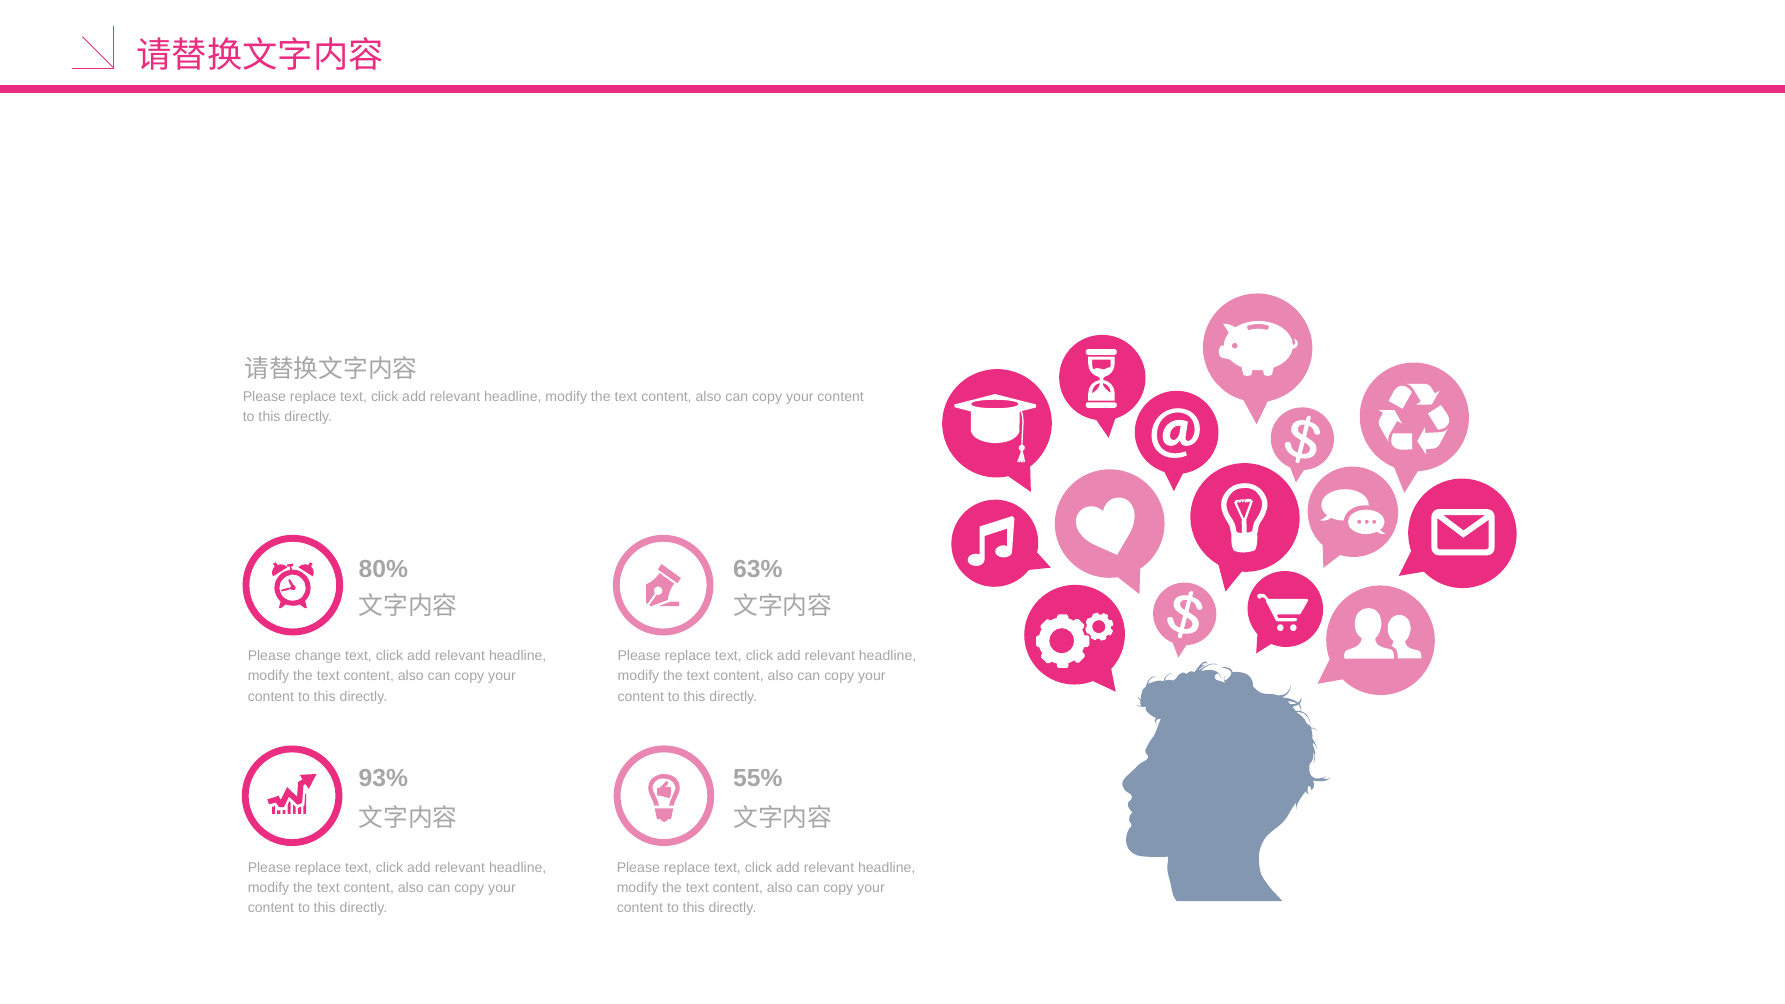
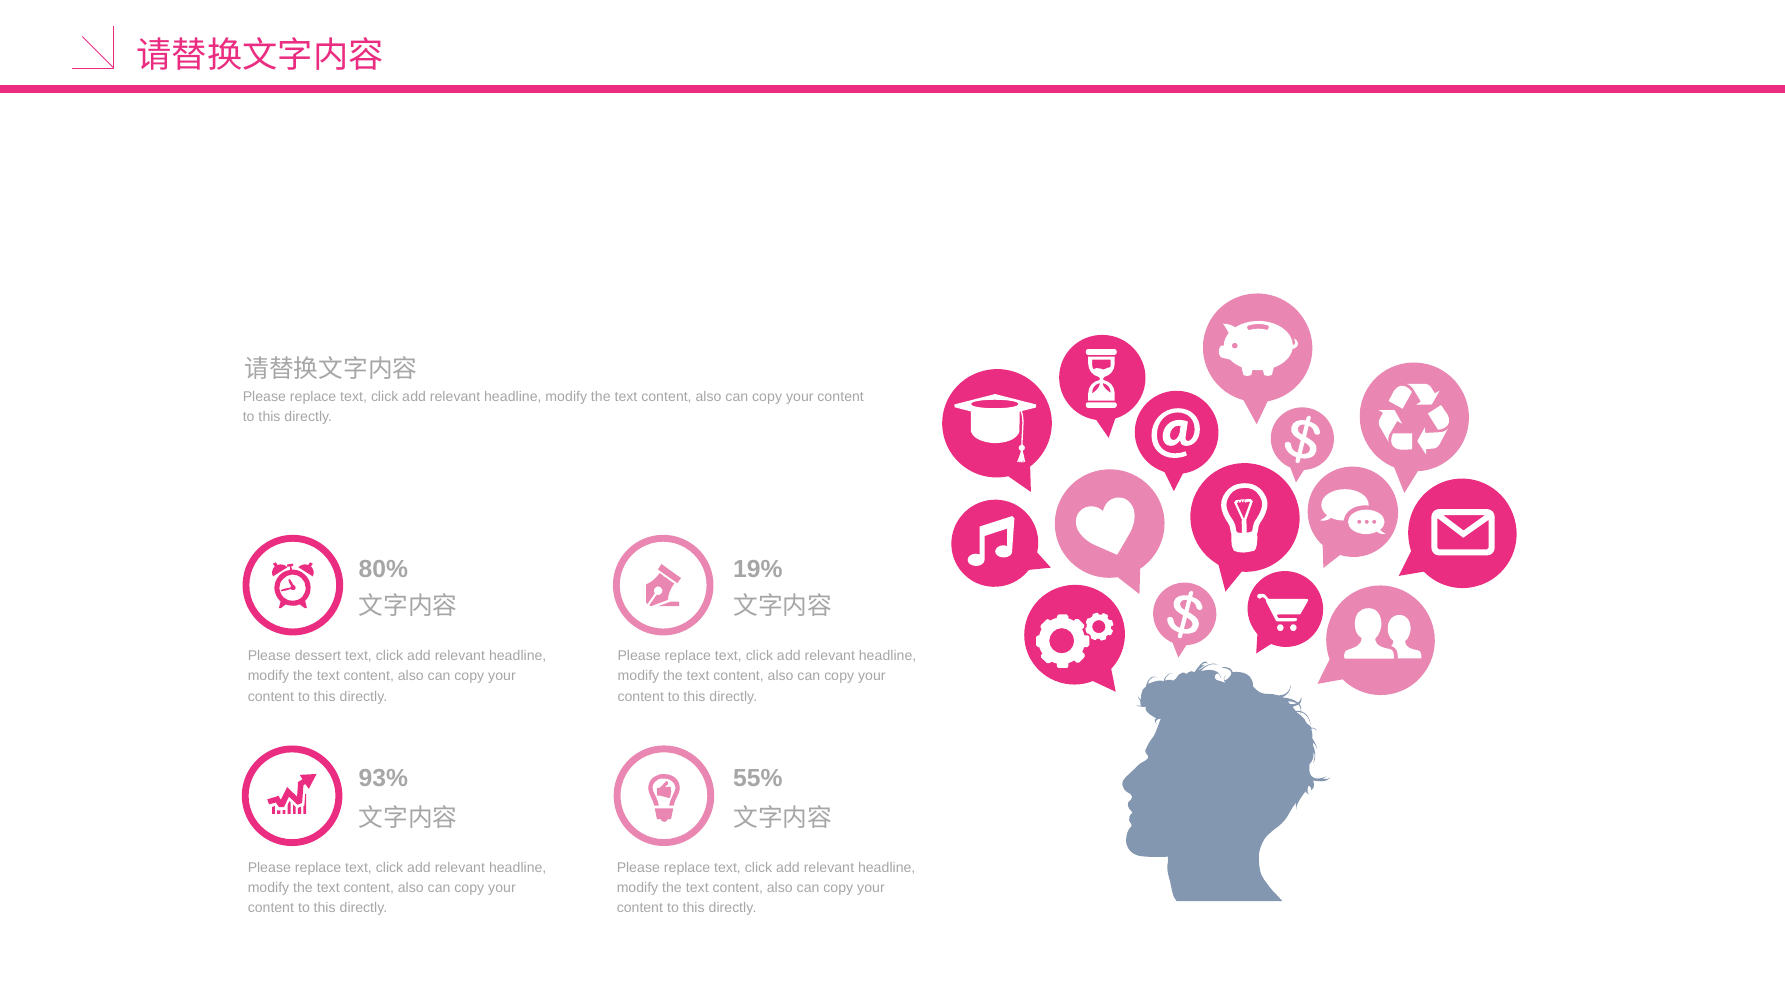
63%: 63% -> 19%
change: change -> dessert
